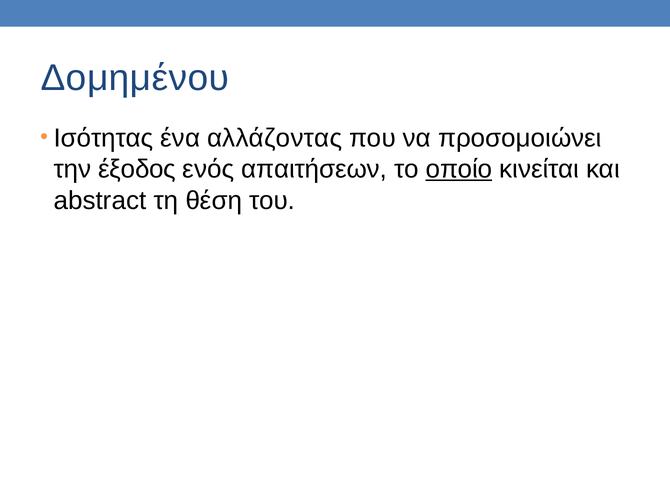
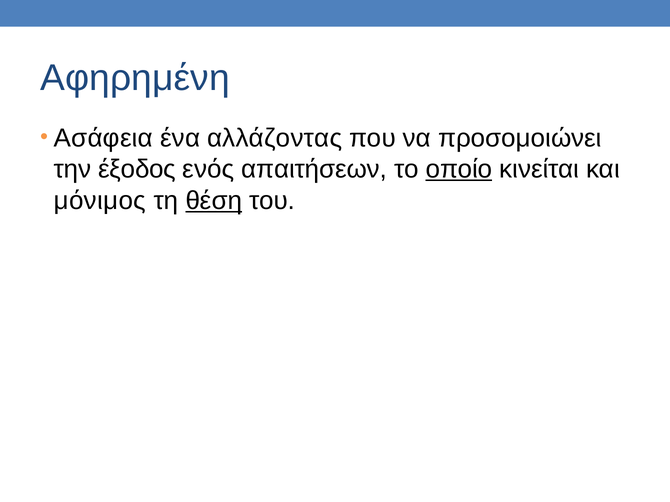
Δομημένου: Δομημένου -> Αφηρημένη
Ισότητας: Ισότητας -> Ασάφεια
abstract: abstract -> μόνιμος
θέση underline: none -> present
